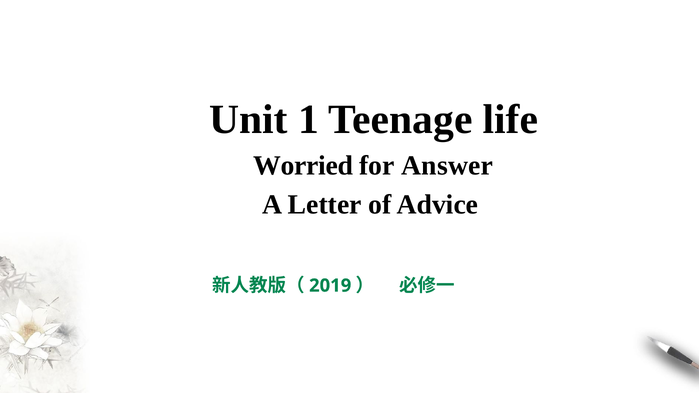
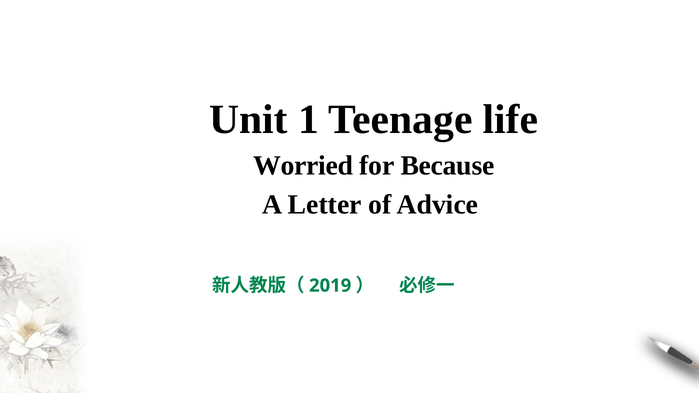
Answer: Answer -> Because
